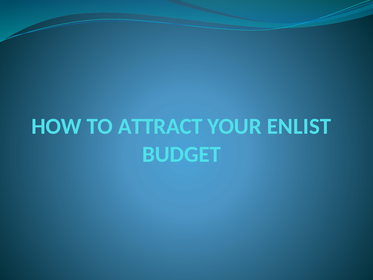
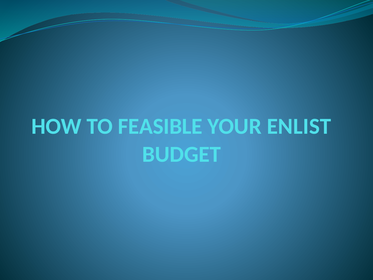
ATTRACT: ATTRACT -> FEASIBLE
